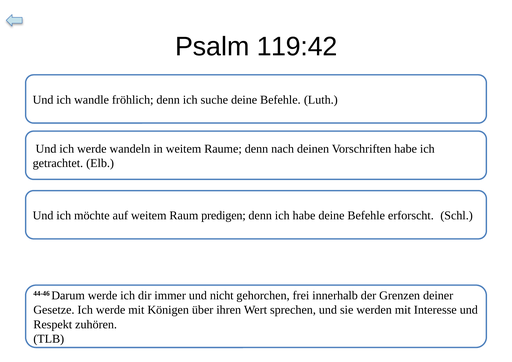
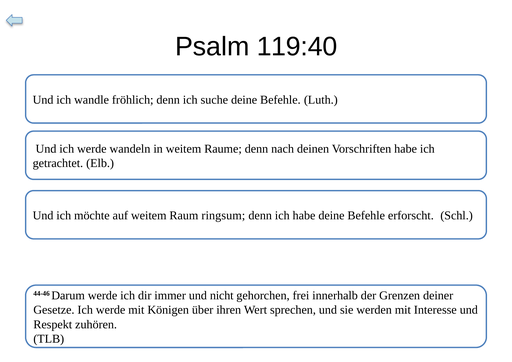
119:42: 119:42 -> 119:40
predigen: predigen -> ringsum
